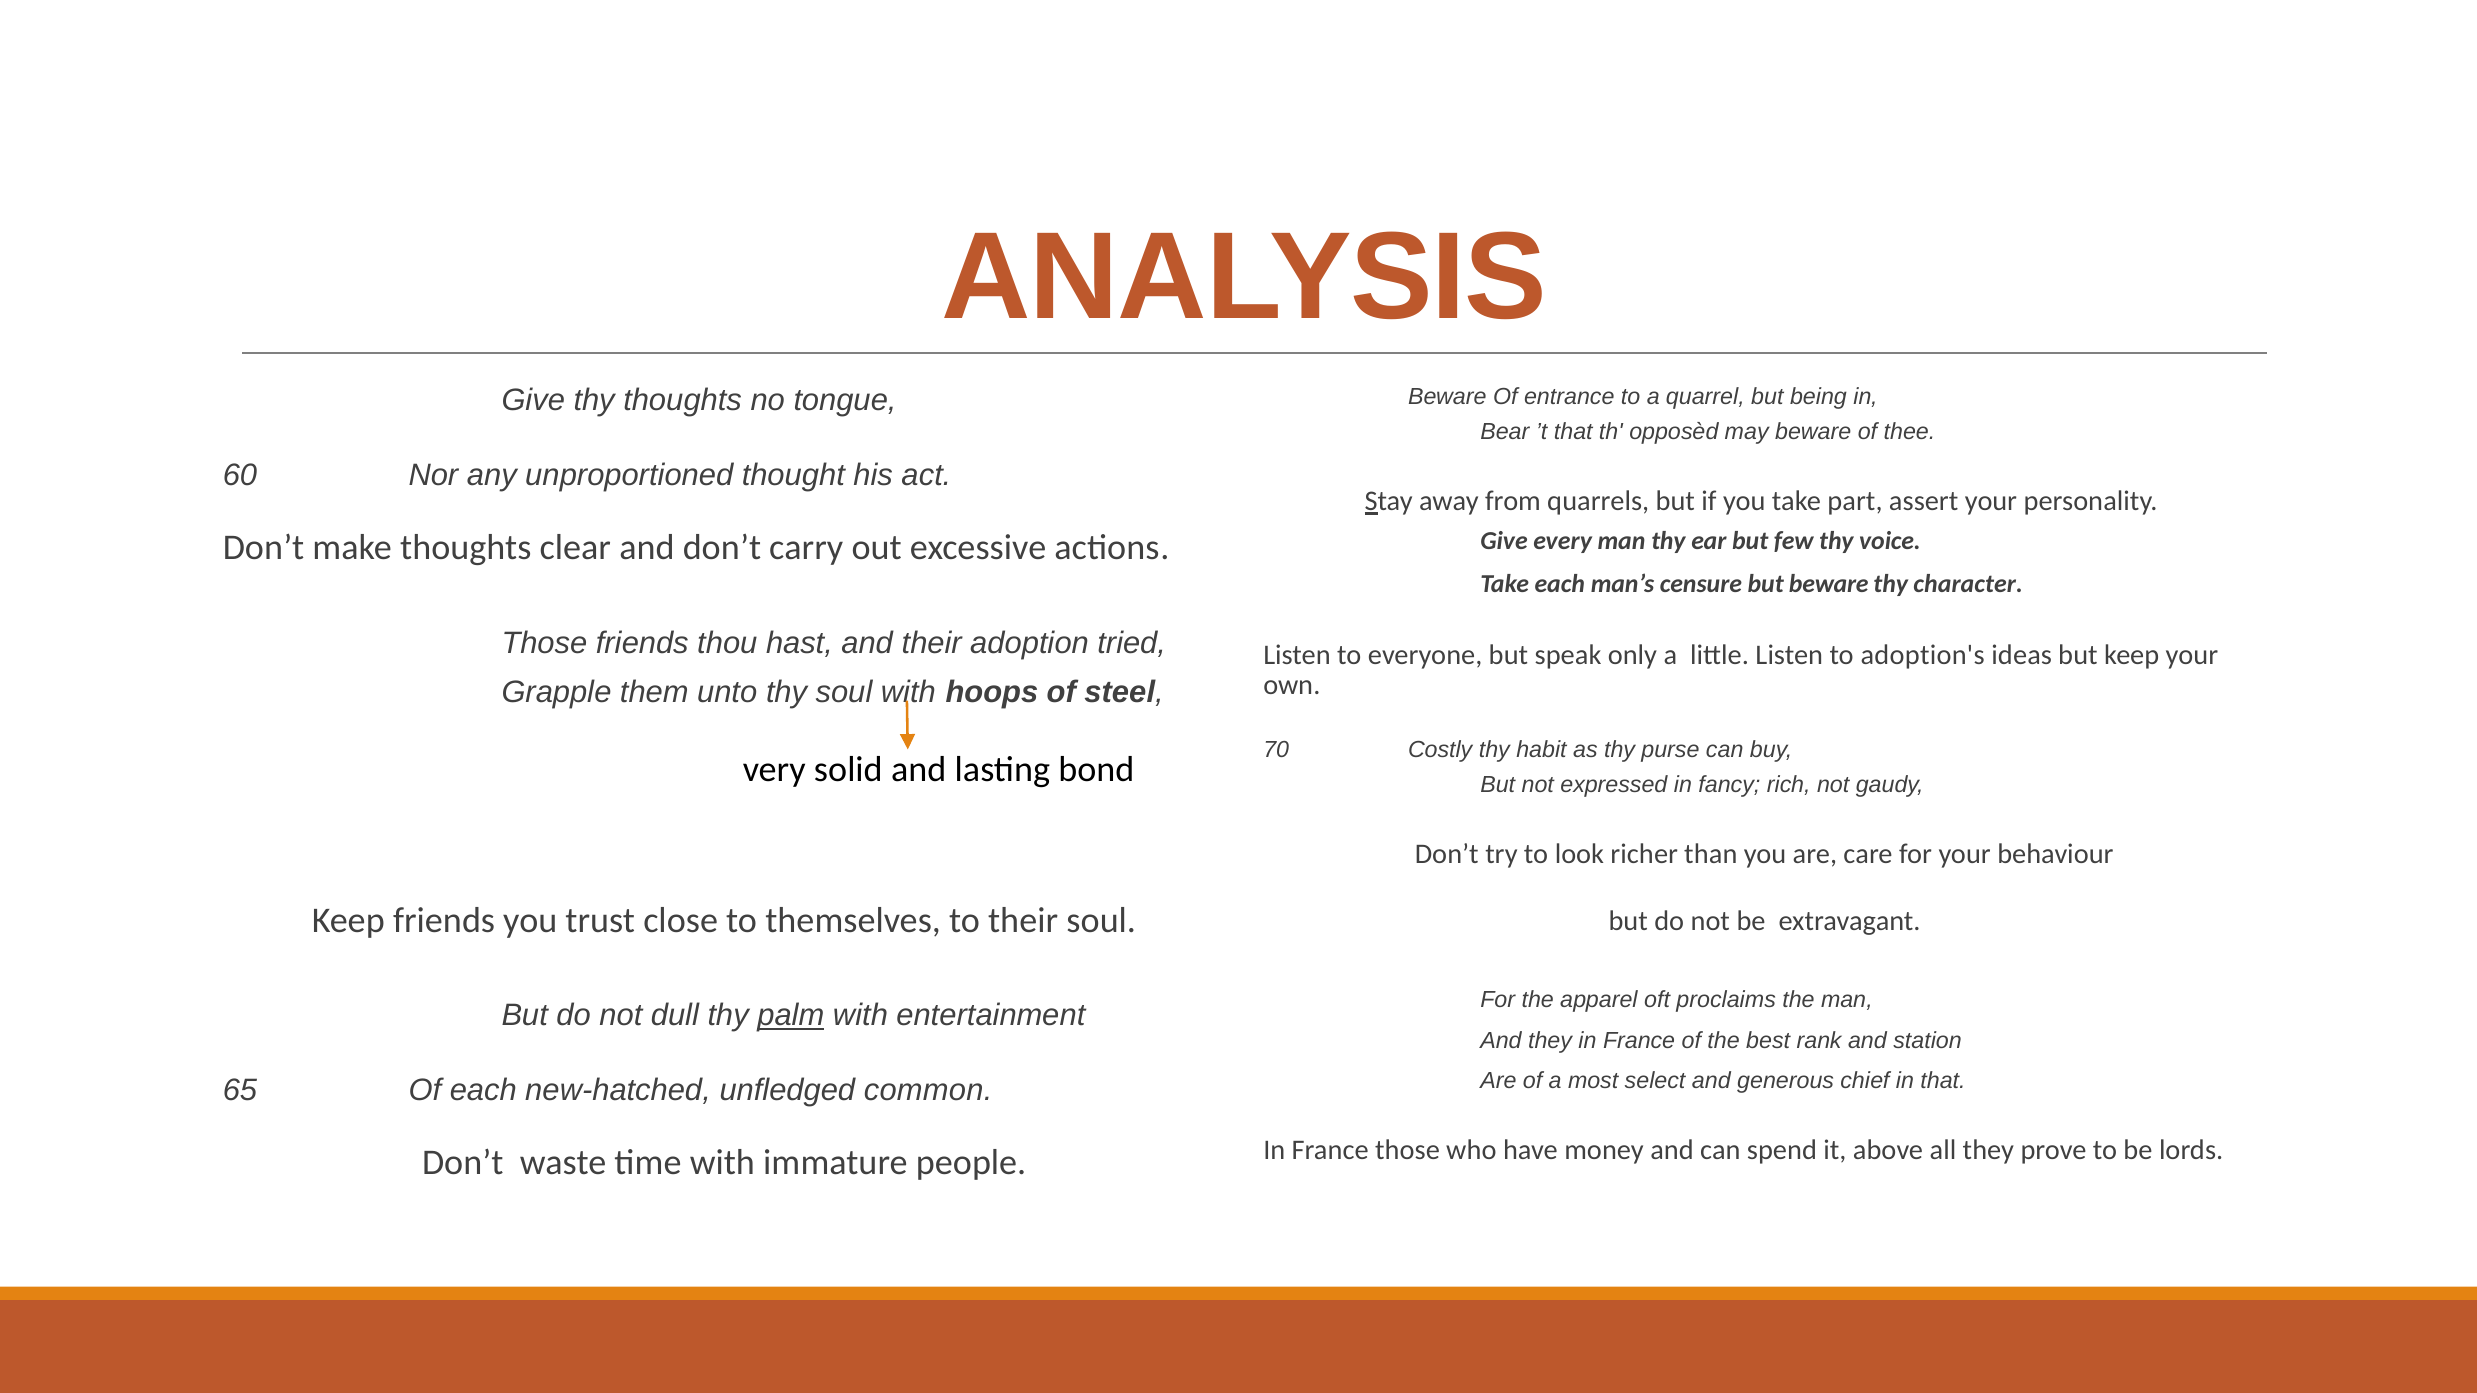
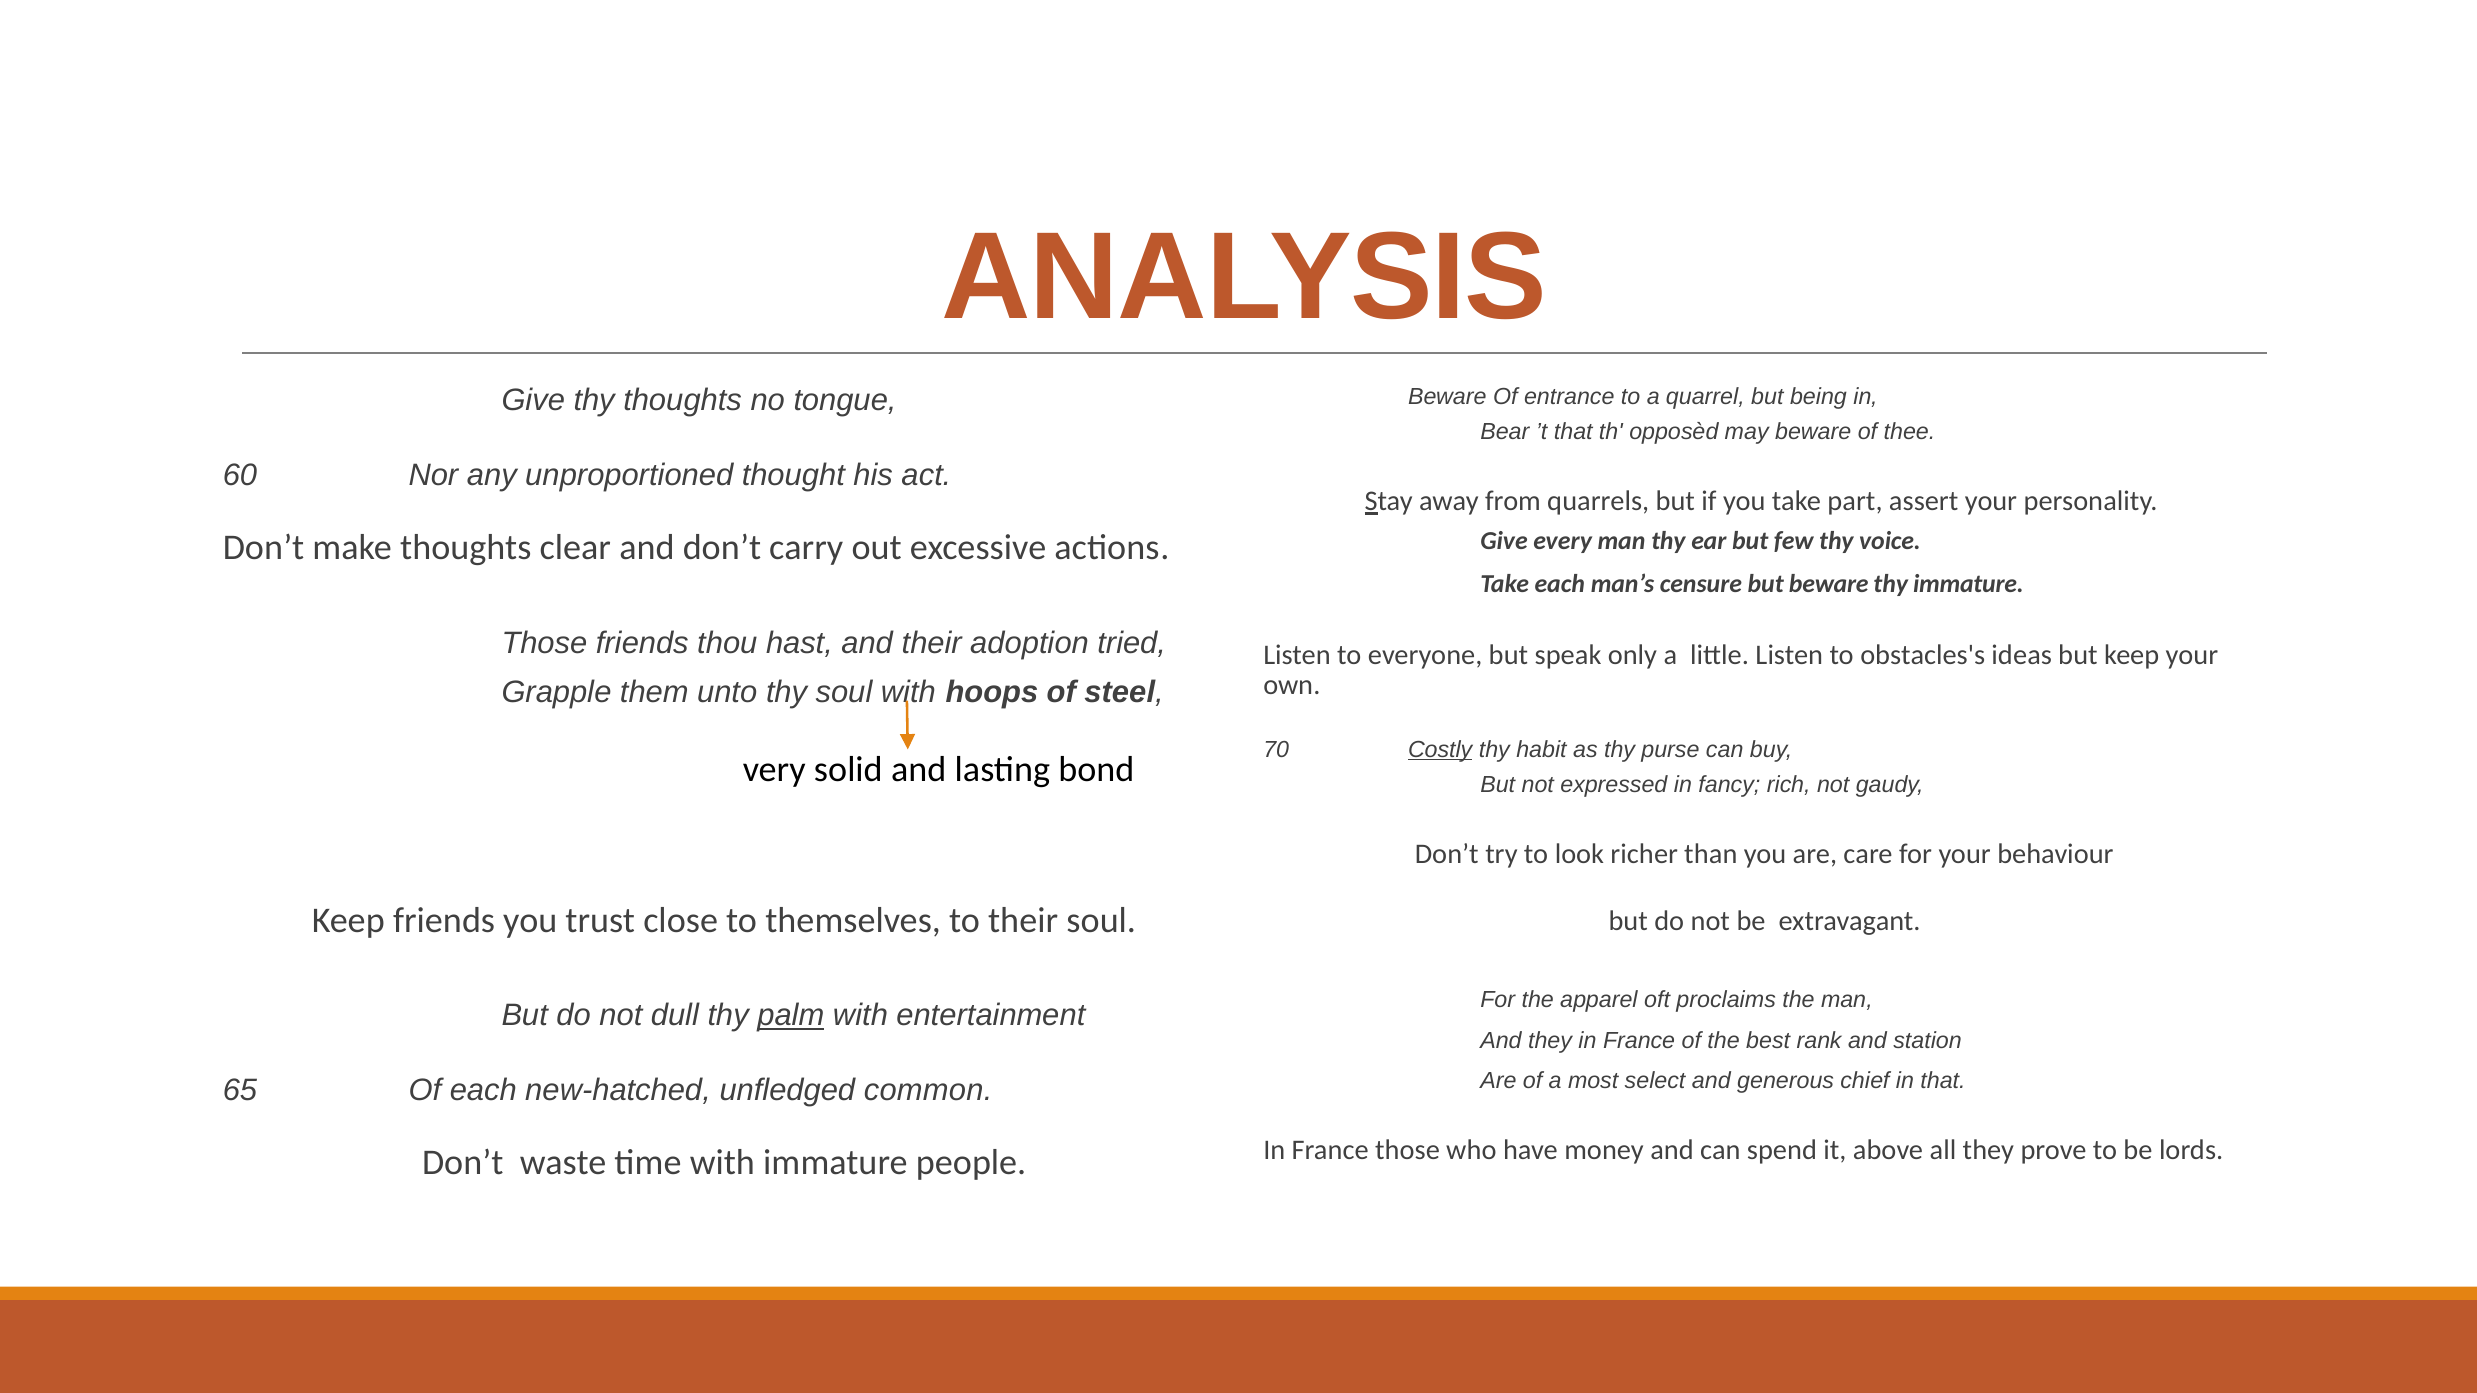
thy character: character -> immature
adoption's: adoption's -> obstacles's
Costly underline: none -> present
